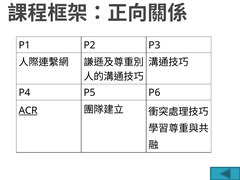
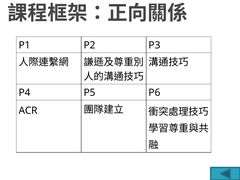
ACR underline: present -> none
